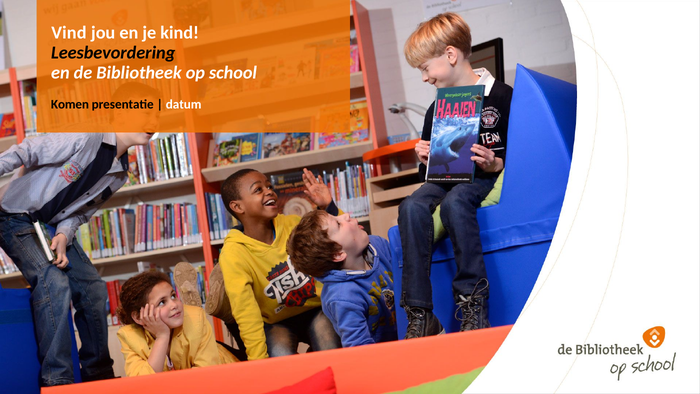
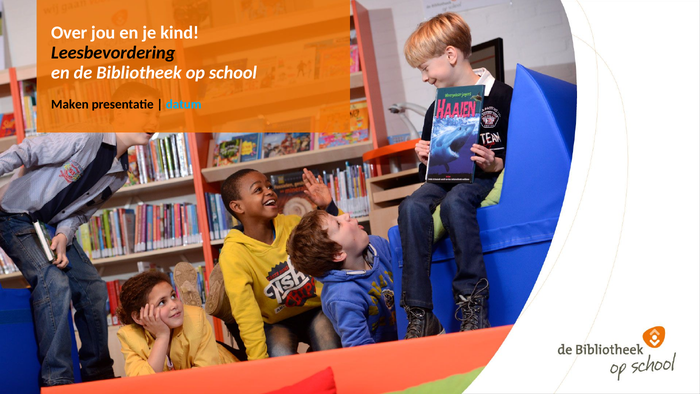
Vind: Vind -> Over
Komen: Komen -> Maken
datum colour: white -> light blue
